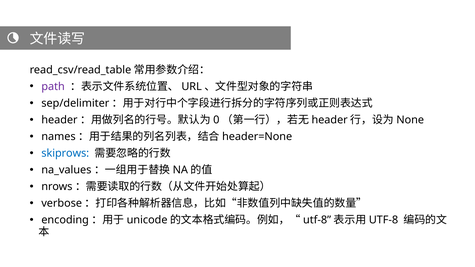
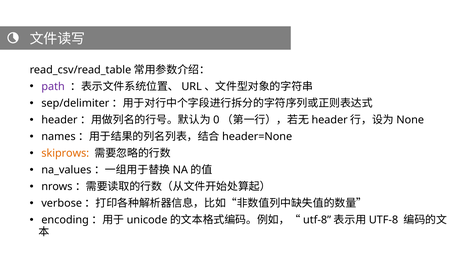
skiprows colour: blue -> orange
